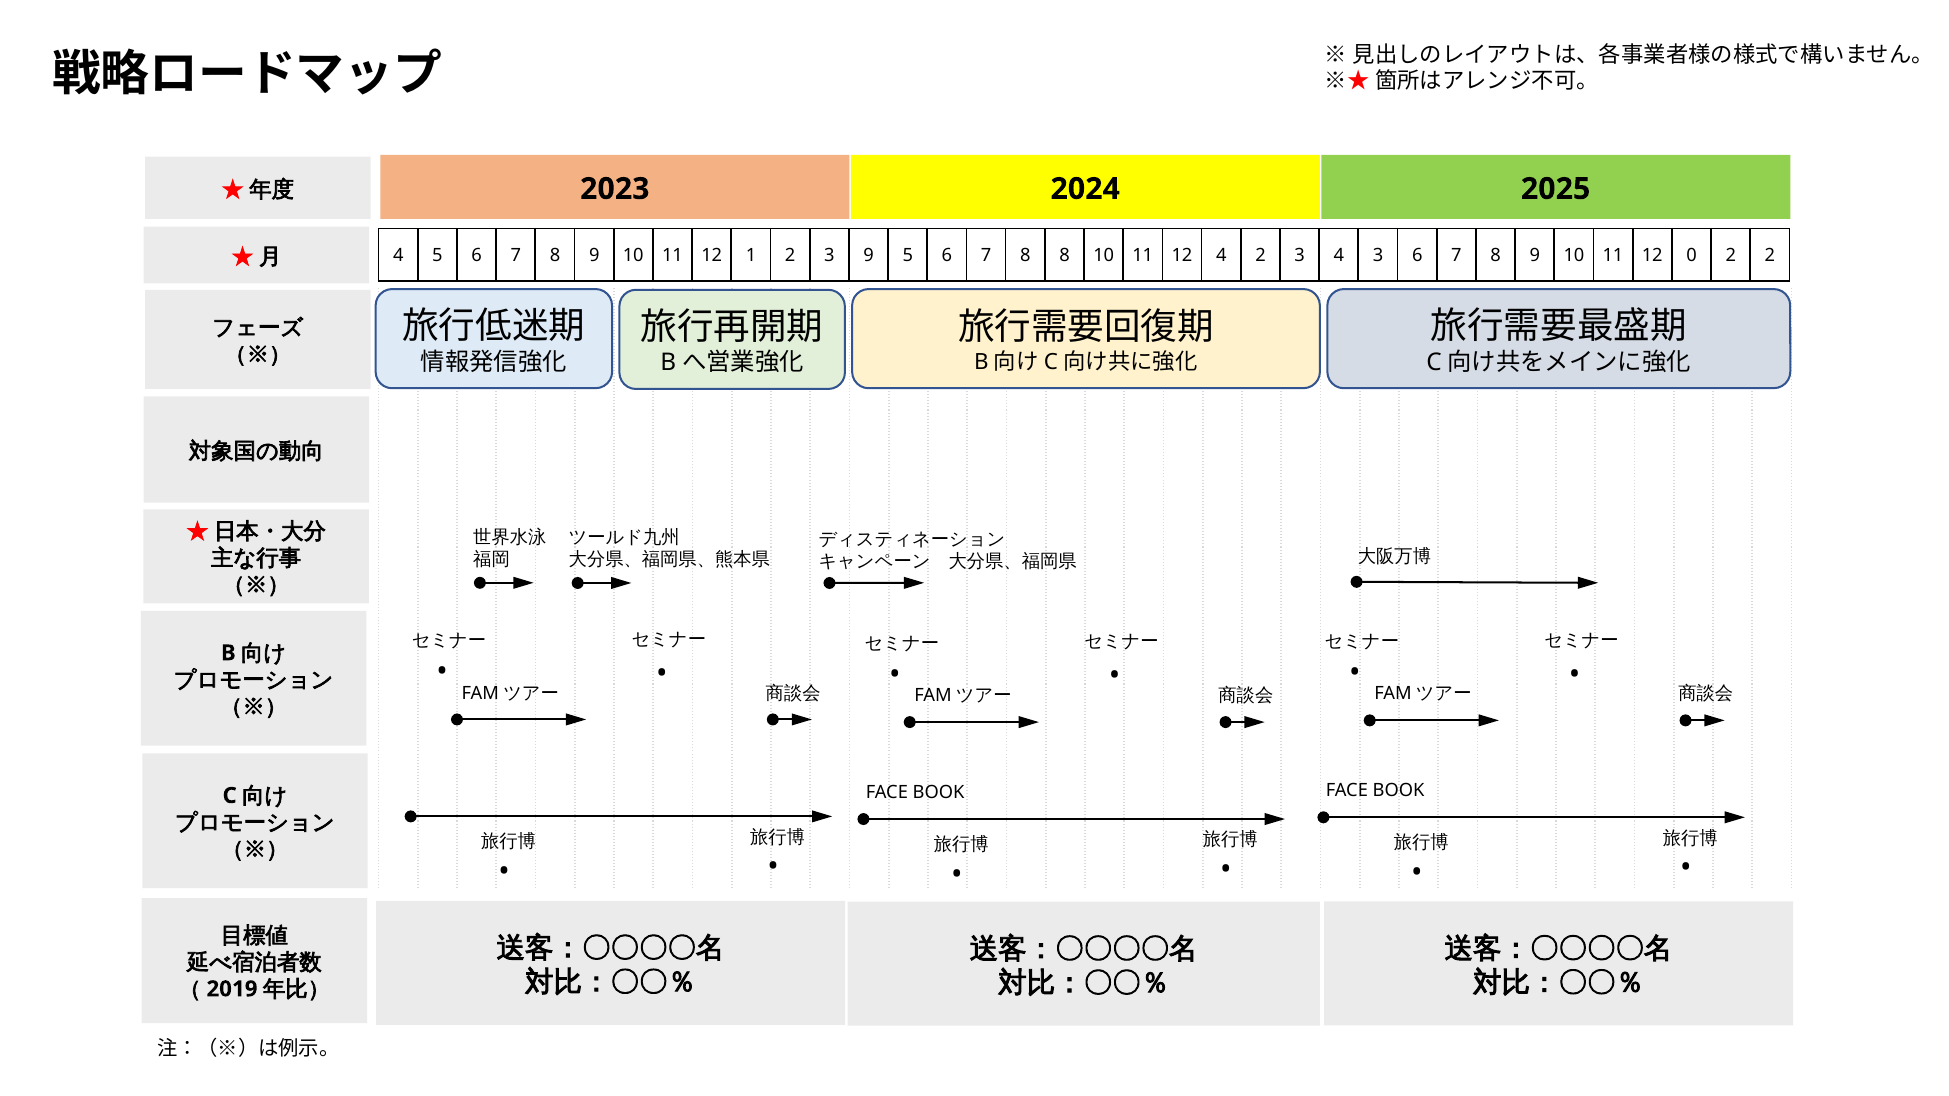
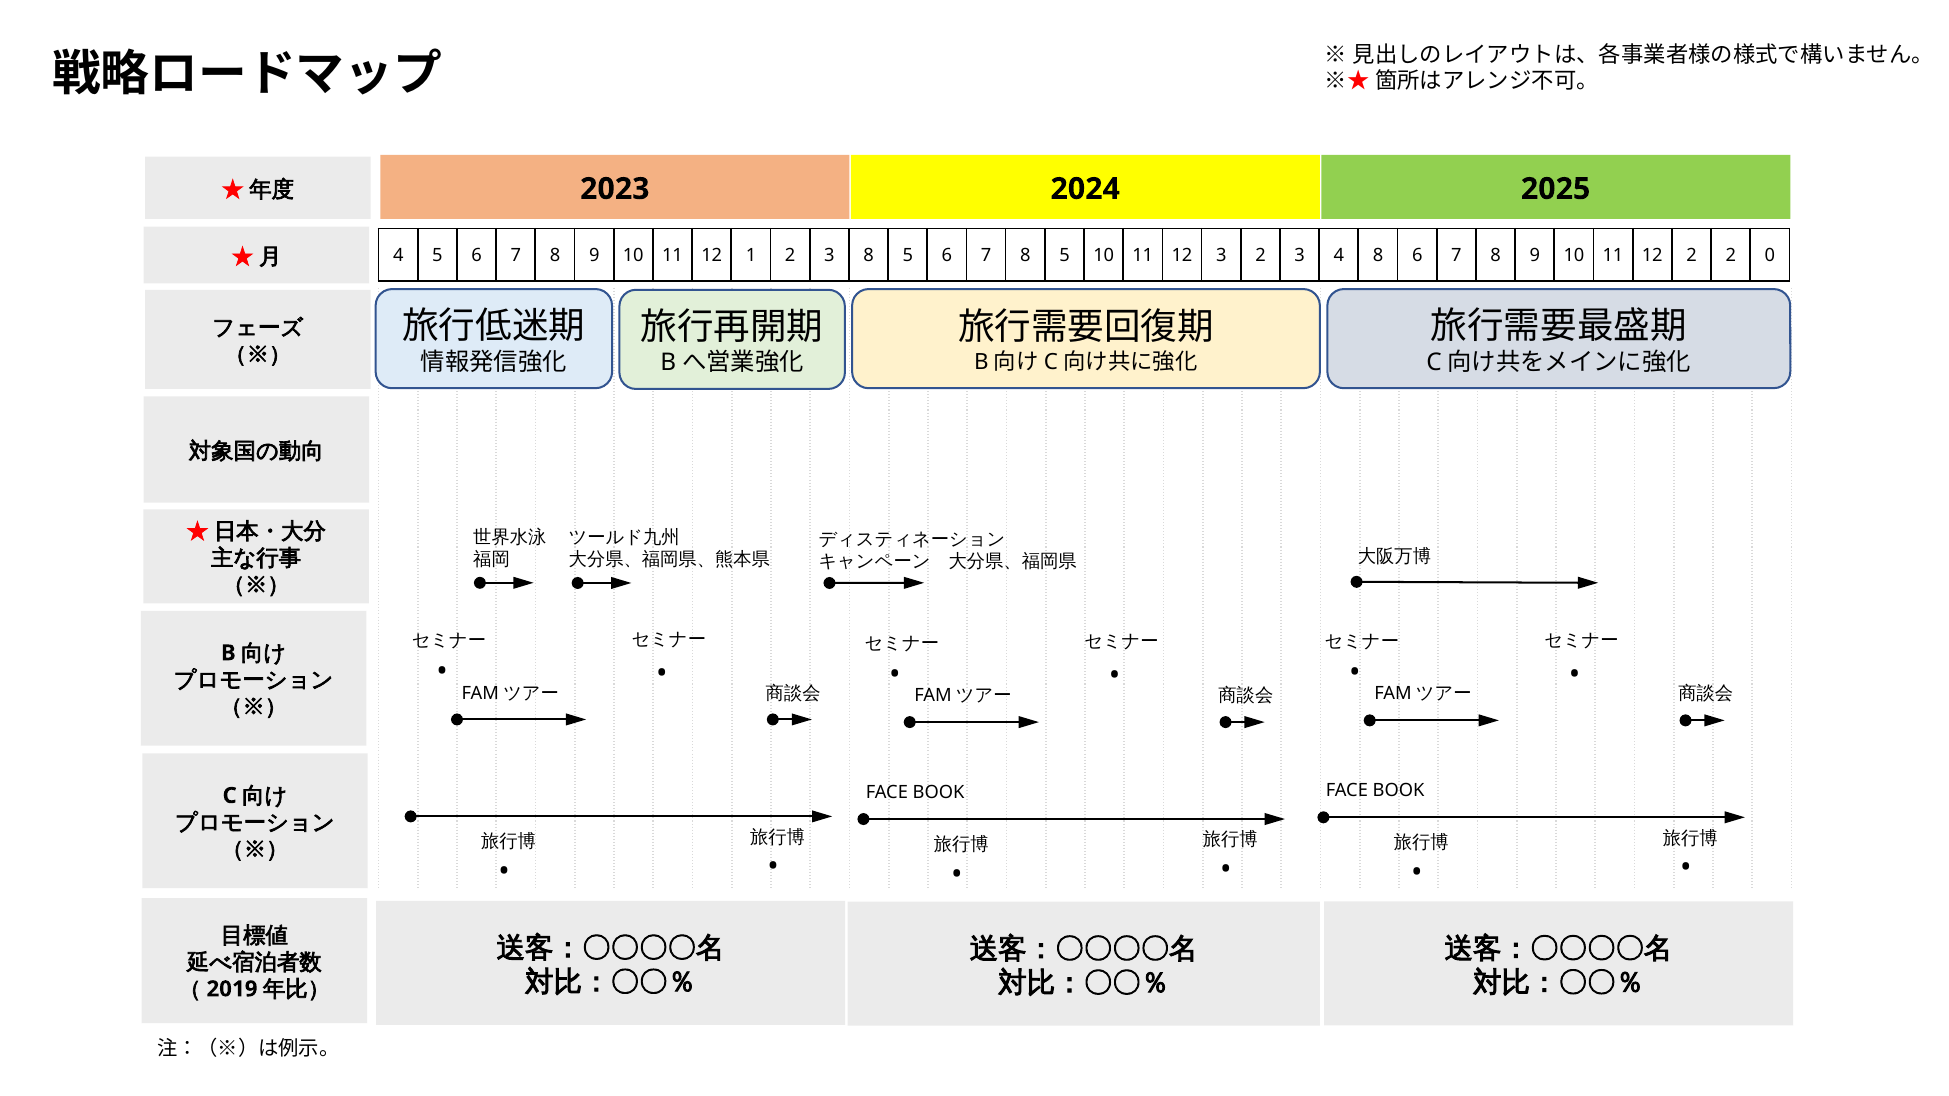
3 9: 9 -> 8
7 8 8: 8 -> 5
12 4: 4 -> 3
4 3: 3 -> 8
12 0: 0 -> 2
2 2: 2 -> 0
